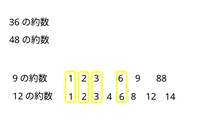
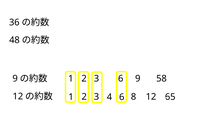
88: 88 -> 58
14: 14 -> 65
